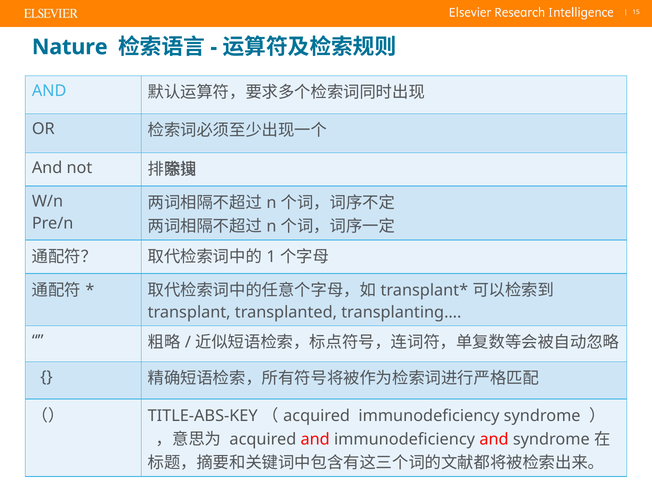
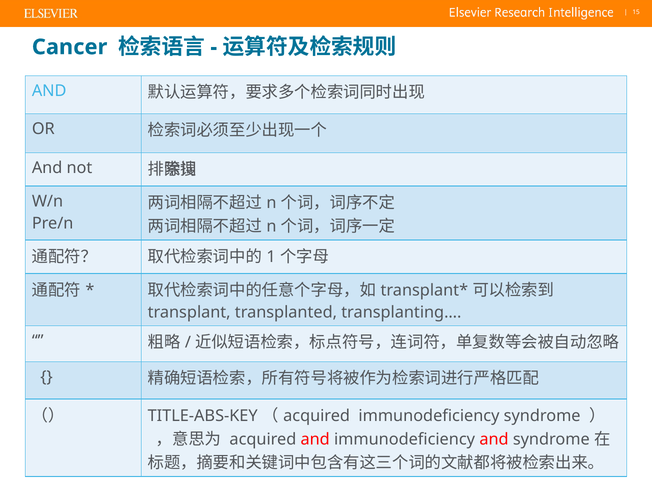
Nature: Nature -> Cancer
